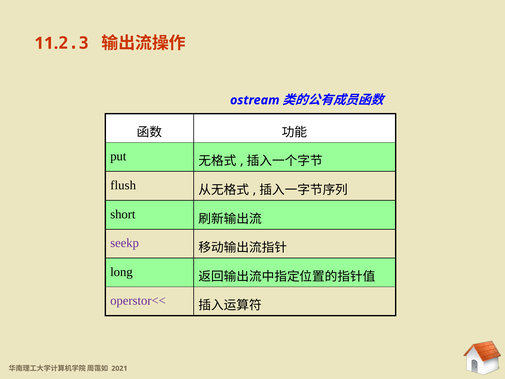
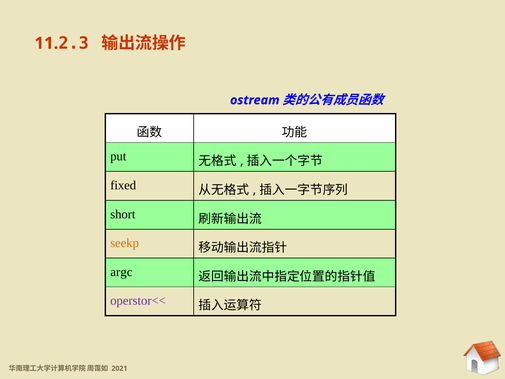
flush: flush -> fixed
seekp colour: purple -> orange
long: long -> argc
